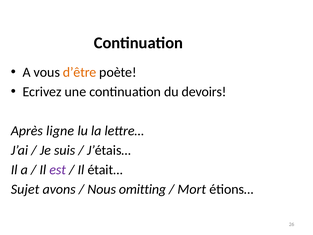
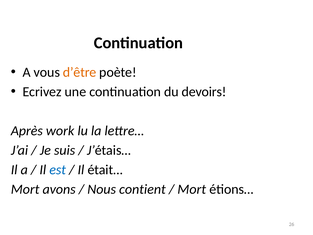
ligne: ligne -> work
est colour: purple -> blue
Sujet at (25, 189): Sujet -> Mort
omitting: omitting -> contient
